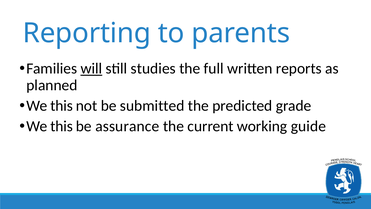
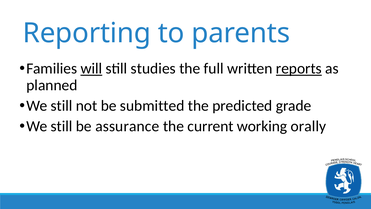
reports underline: none -> present
this at (62, 106): this -> still
this at (62, 126): this -> still
guide: guide -> orally
